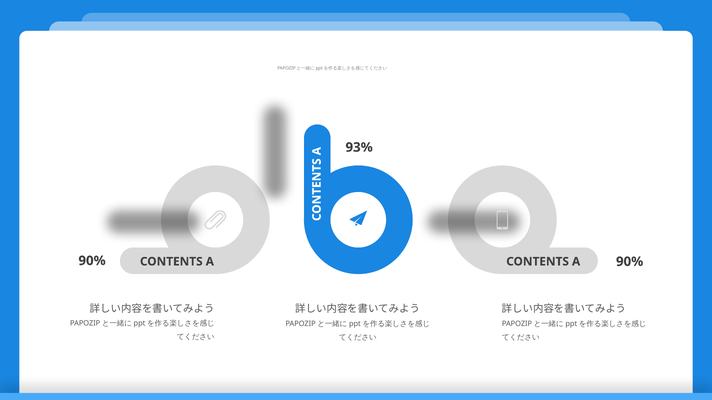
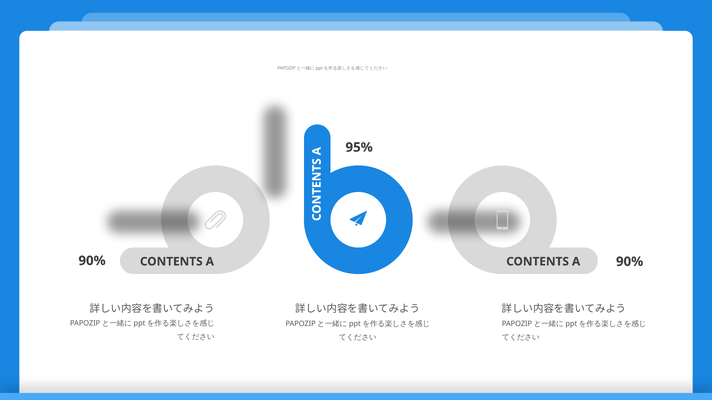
93%: 93% -> 95%
